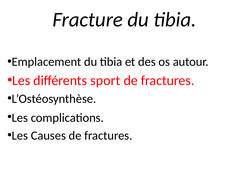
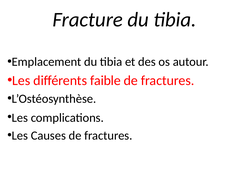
sport: sport -> faible
